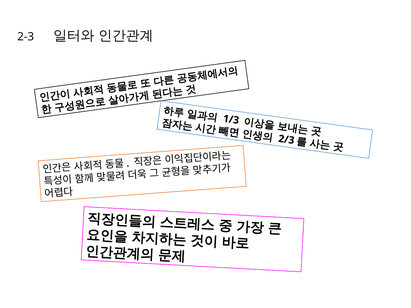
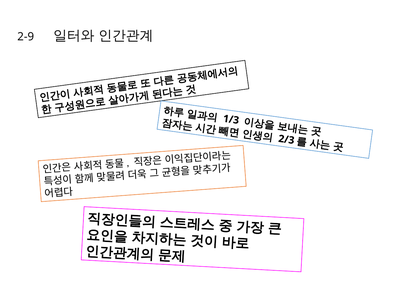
2-3: 2-3 -> 2-9
